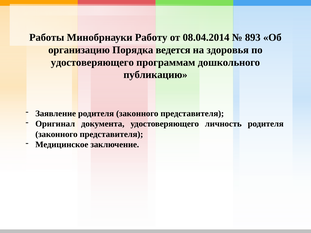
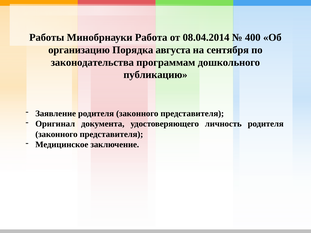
Работу: Работу -> Работа
893: 893 -> 400
ведется: ведется -> августа
здоровья: здоровья -> сентября
удостоверяющего at (92, 62): удостоверяющего -> законодательства
